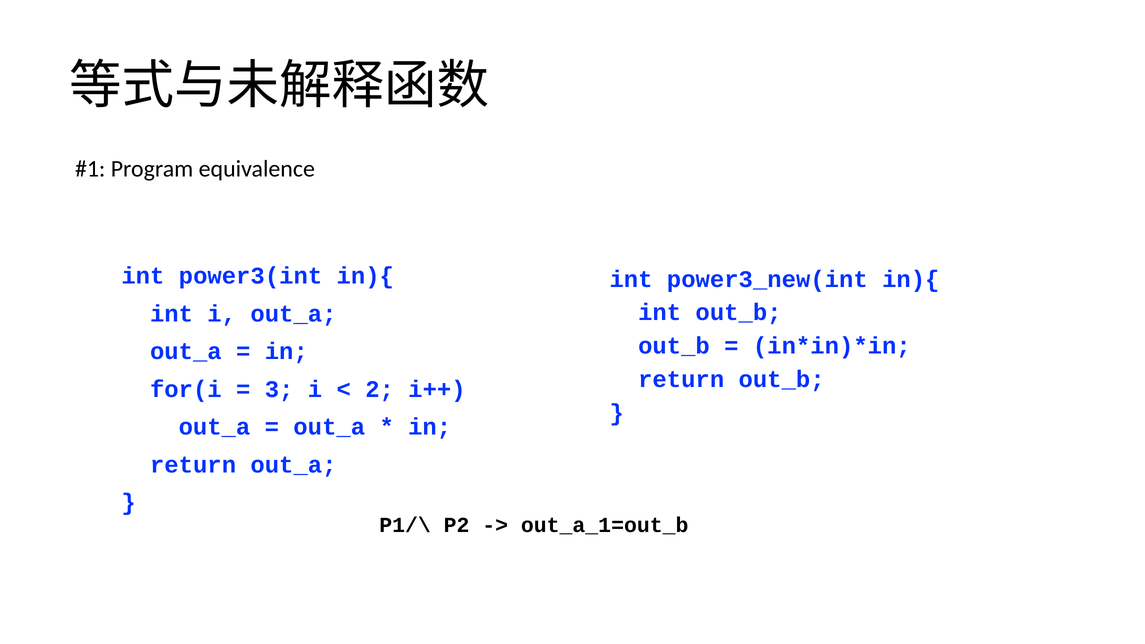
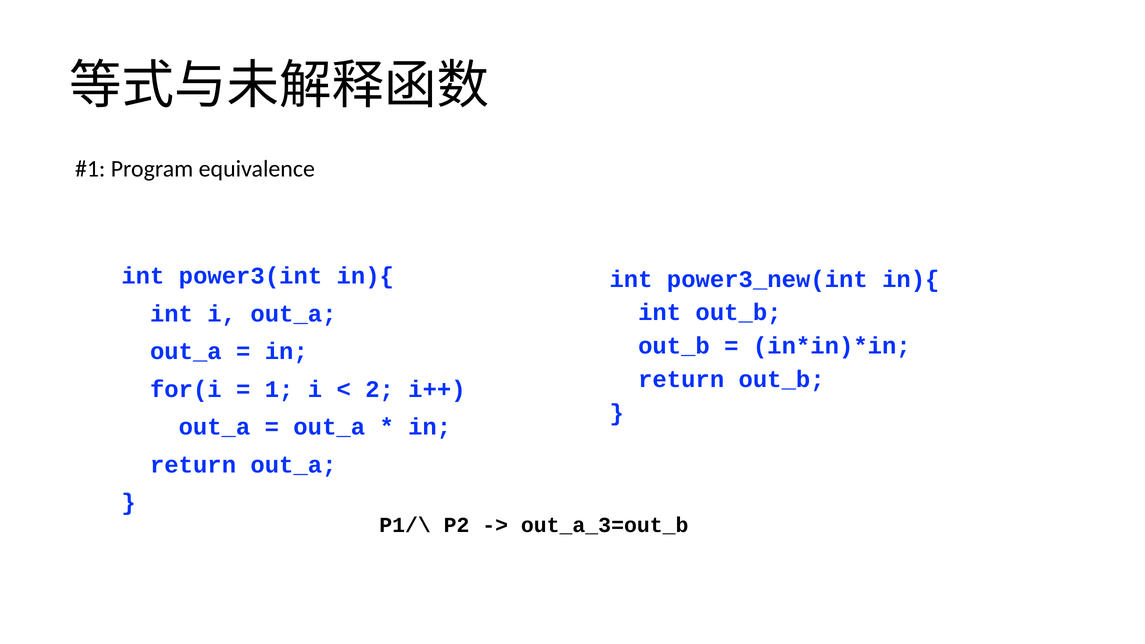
3: 3 -> 1
out_a_1=out_b: out_a_1=out_b -> out_a_3=out_b
